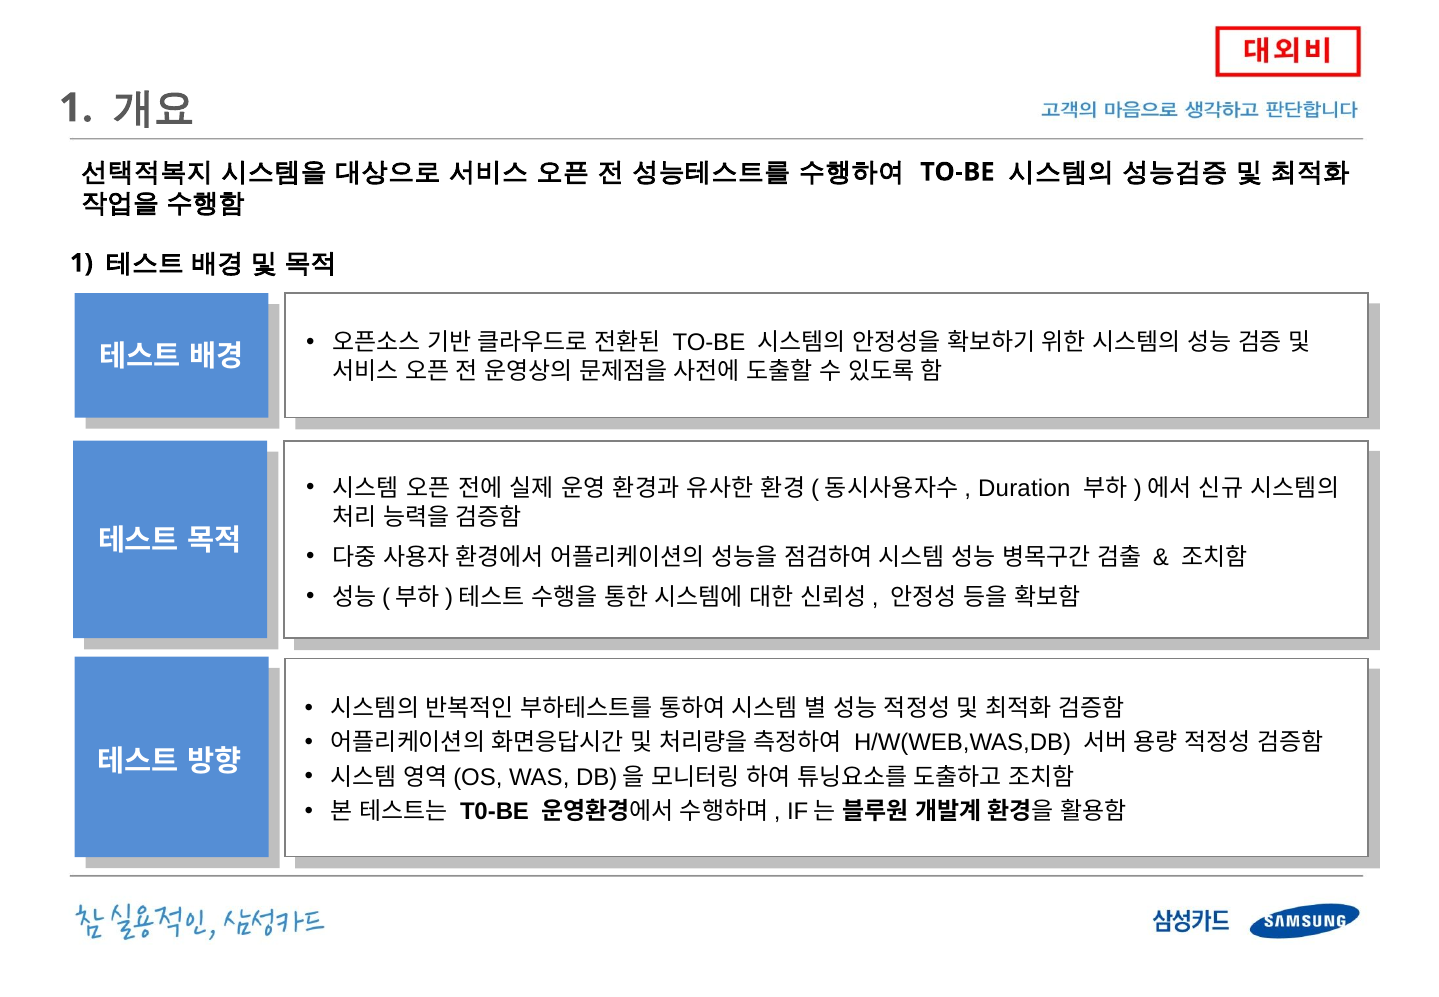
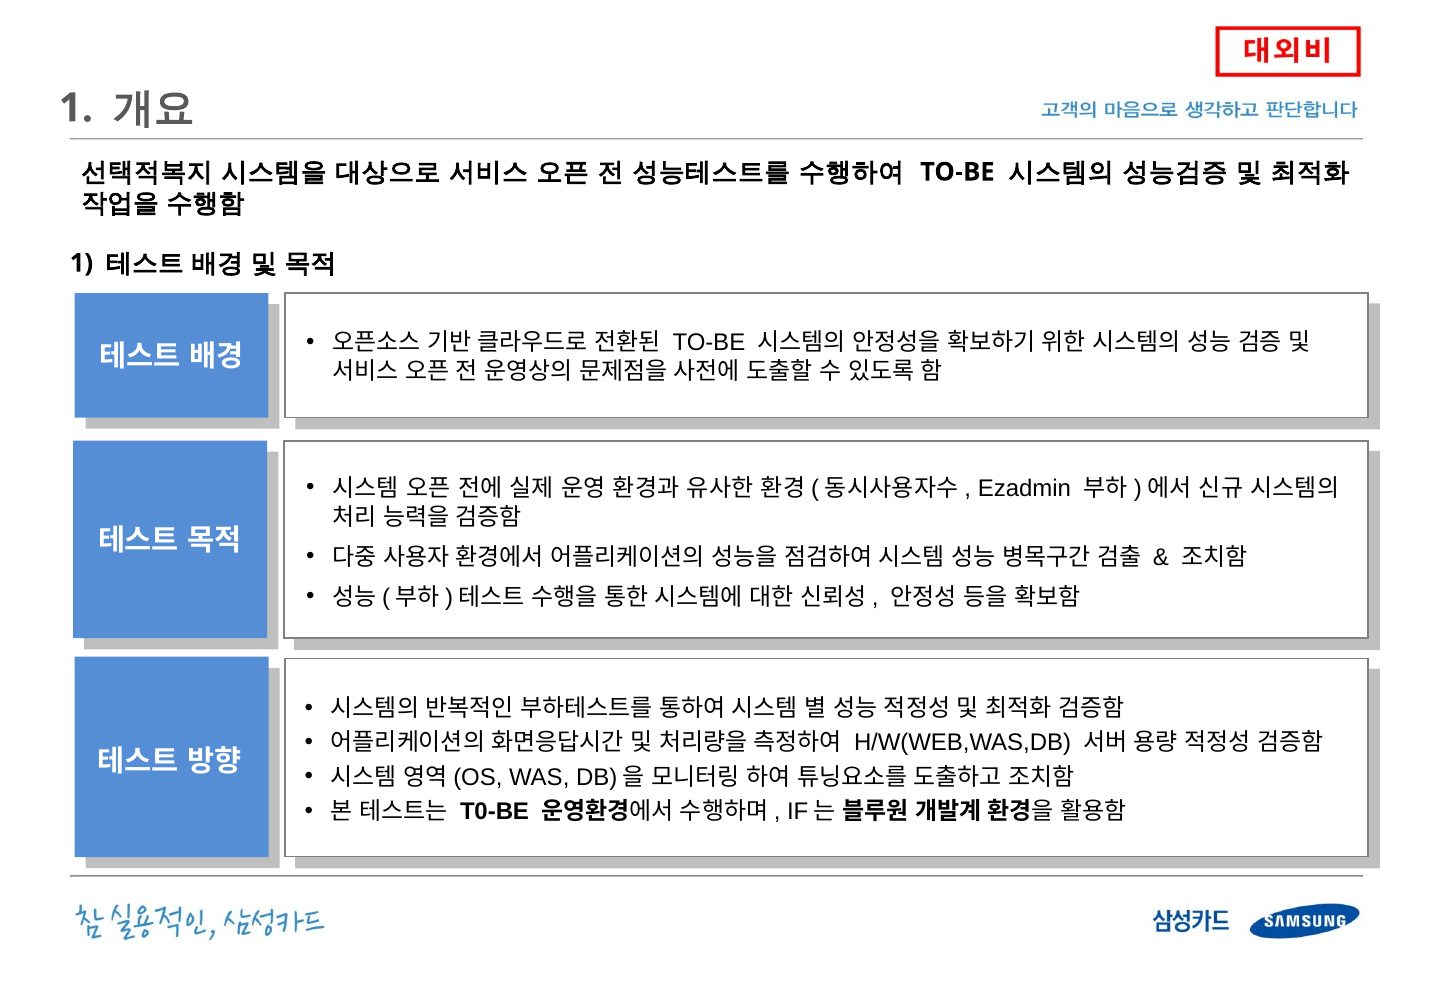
Duration: Duration -> Ezadmin
